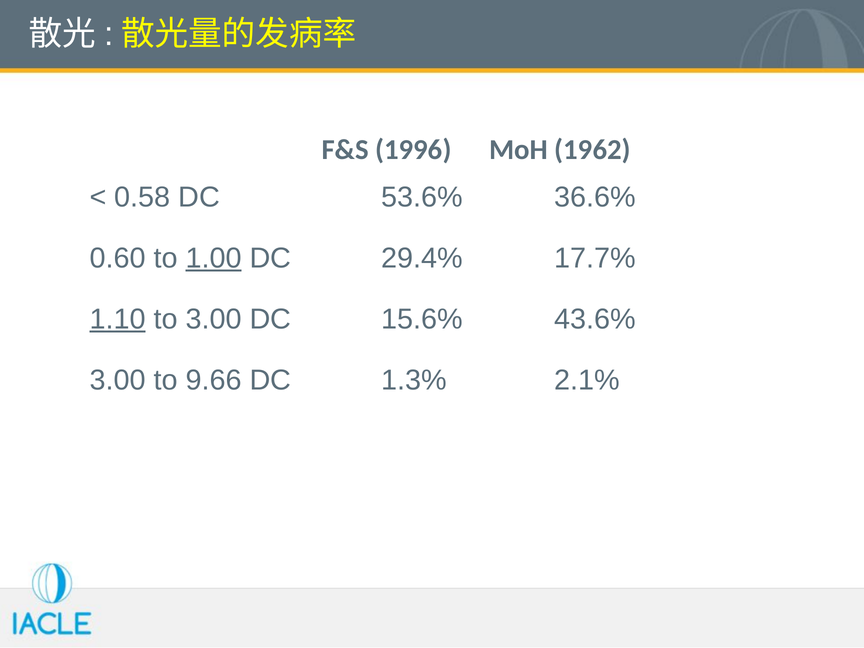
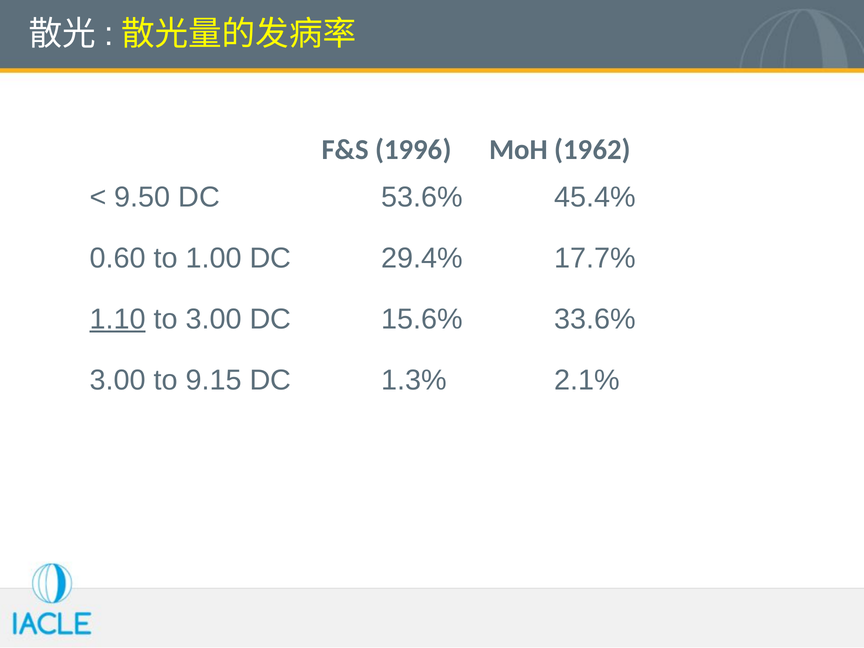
0.58: 0.58 -> 9.50
36.6%: 36.6% -> 45.4%
1.00 underline: present -> none
43.6%: 43.6% -> 33.6%
9.66: 9.66 -> 9.15
